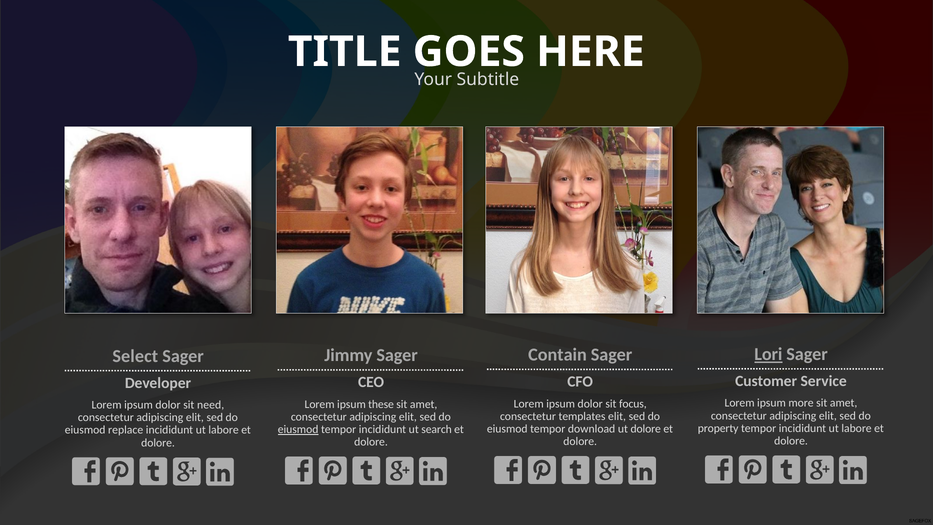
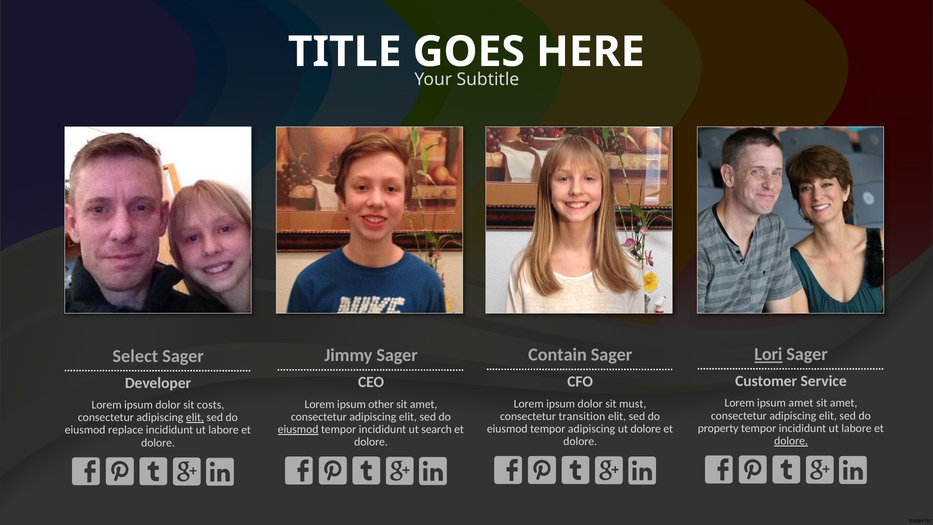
ipsum more: more -> amet
focus: focus -> must
these: these -> other
need: need -> costs
templates: templates -> transition
elit at (195, 417) underline: none -> present
tempor download: download -> adipiscing
dolore at (791, 441) underline: none -> present
